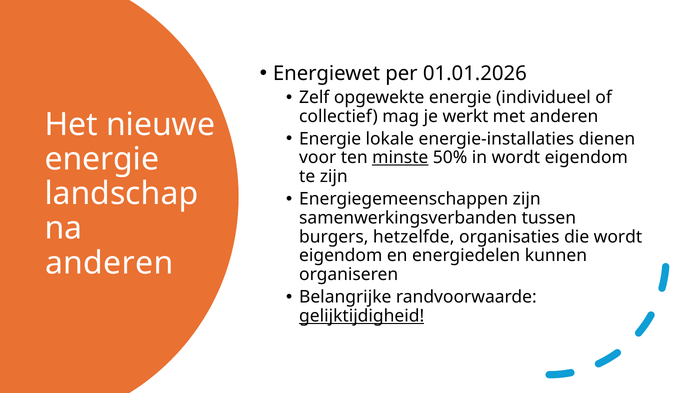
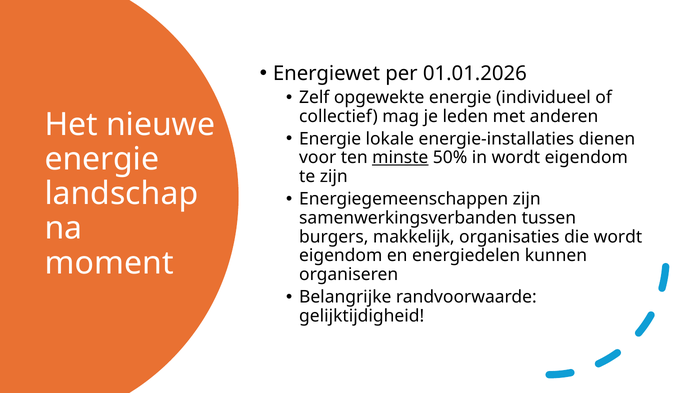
werkt: werkt -> leden
hetzelfde: hetzelfde -> makkelijk
anderen at (109, 263): anderen -> moment
gelijktijdigheid underline: present -> none
